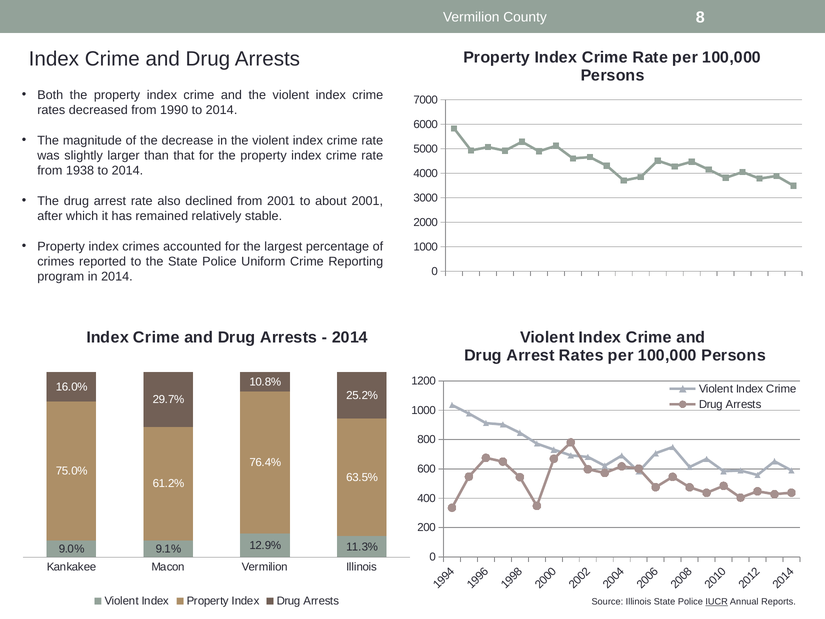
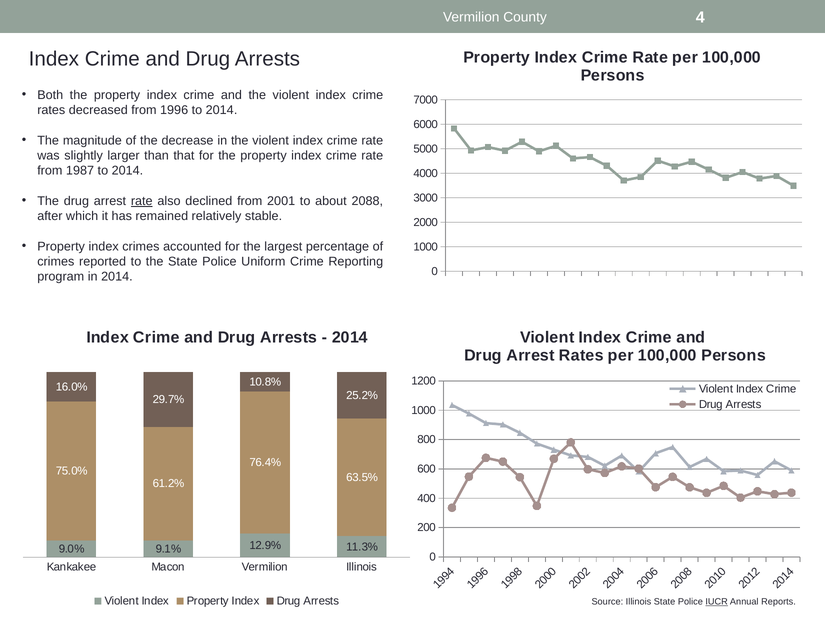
County 8: 8 -> 4
1990: 1990 -> 1996
1938: 1938 -> 1987
rate at (142, 201) underline: none -> present
about 2001: 2001 -> 2088
